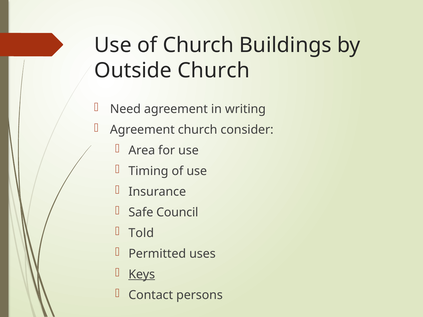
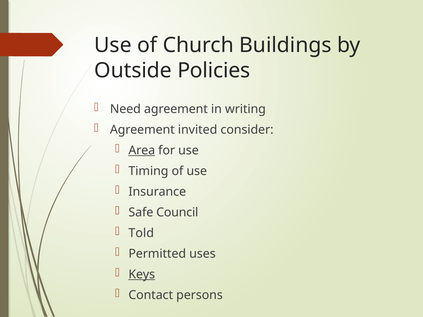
Outside Church: Church -> Policies
Agreement church: church -> invited
Area underline: none -> present
